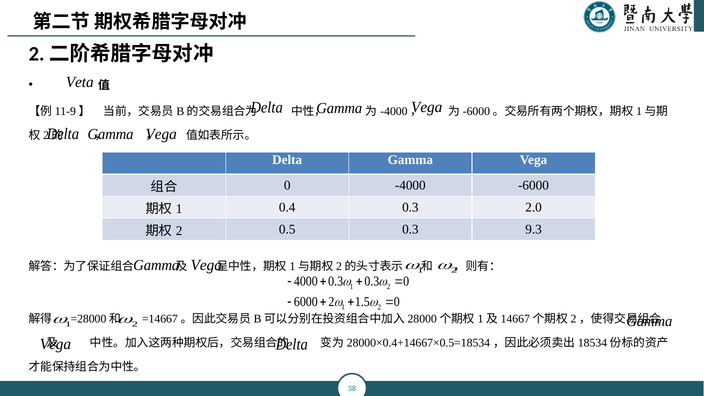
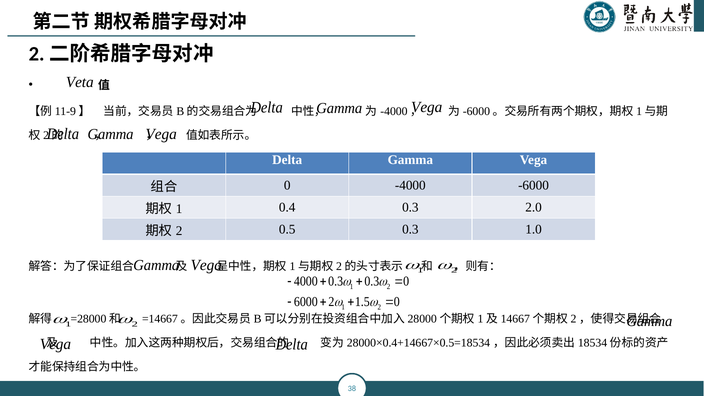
9.3: 9.3 -> 1.0
